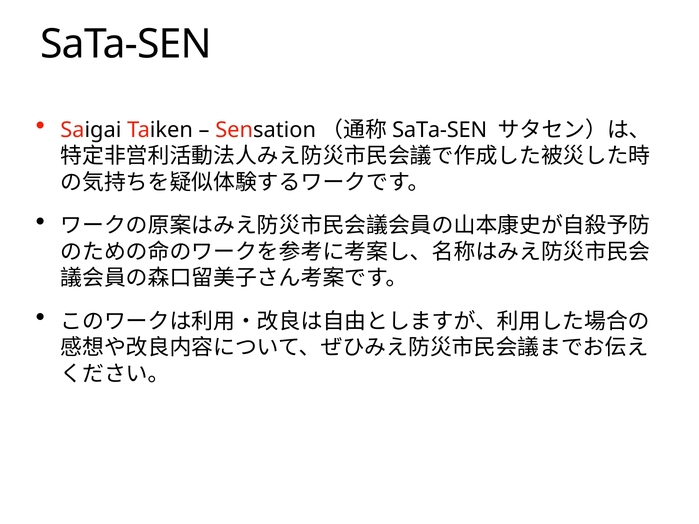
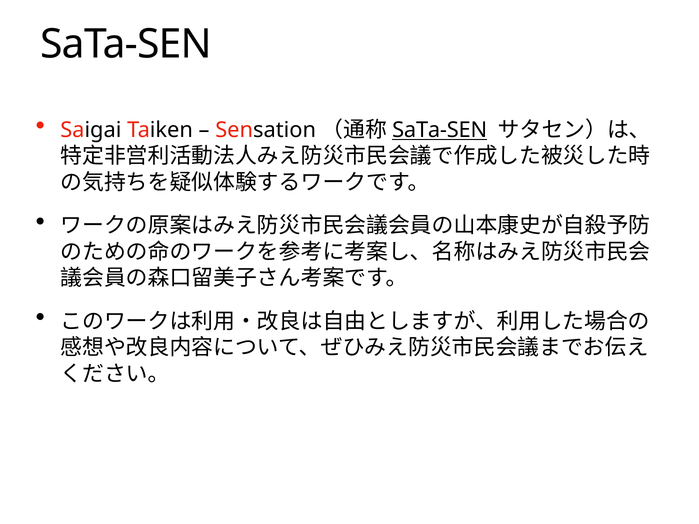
SaTa-SEN at (440, 130) underline: none -> present
